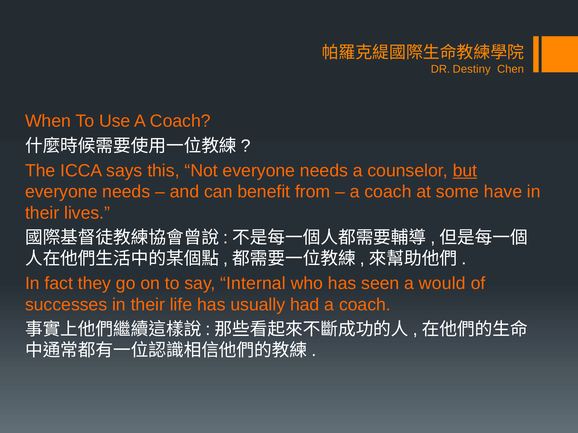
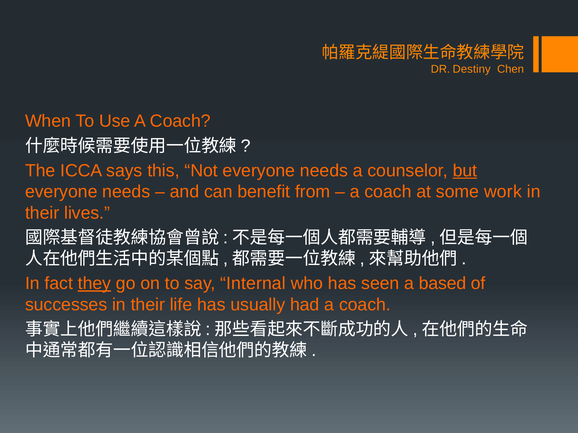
have: have -> work
they underline: none -> present
would: would -> based
